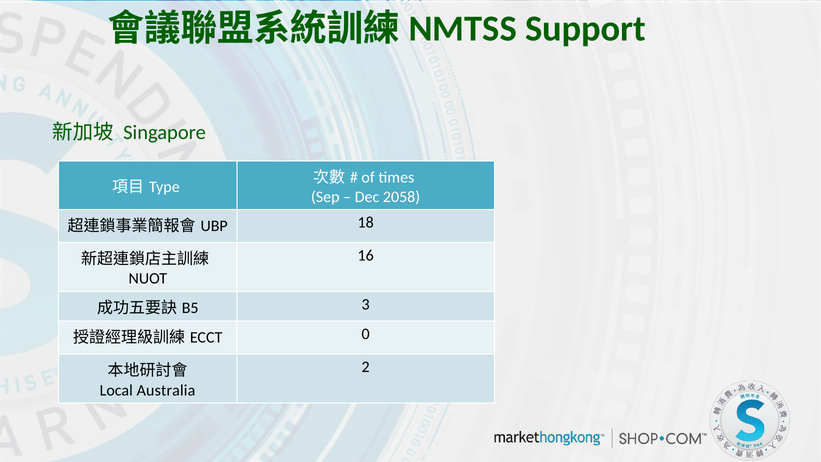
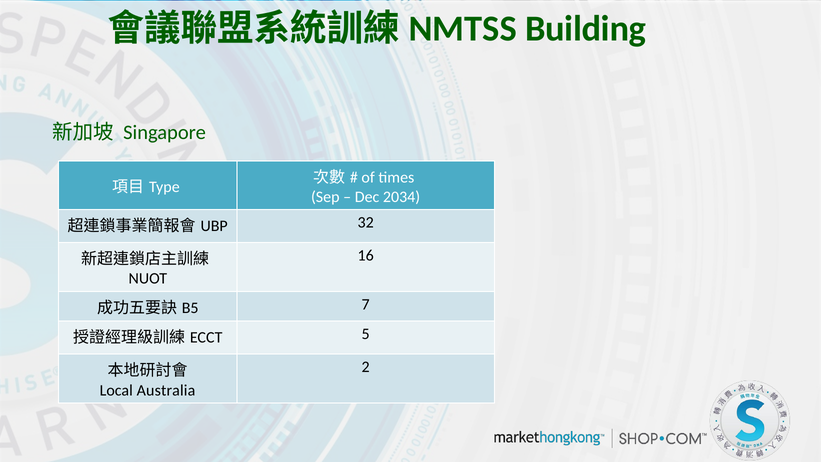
Support: Support -> Building
2058: 2058 -> 2034
18: 18 -> 32
3: 3 -> 7
0: 0 -> 5
